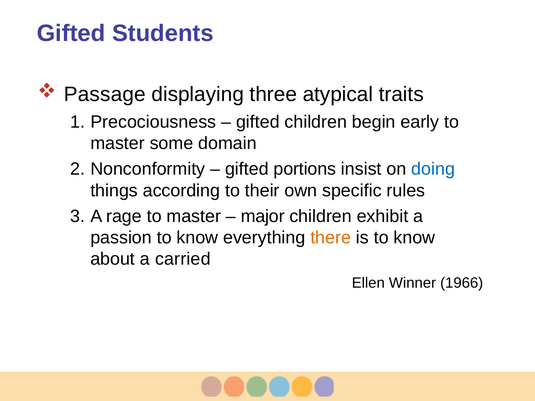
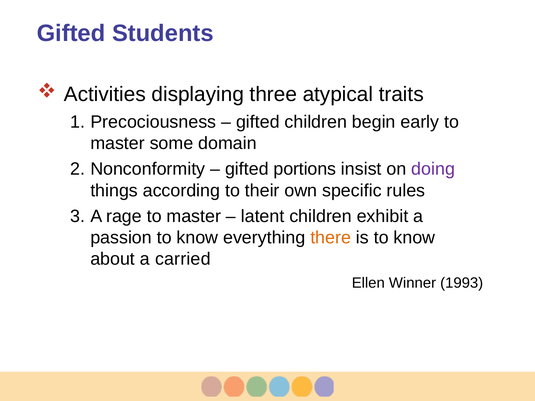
Passage: Passage -> Activities
doing colour: blue -> purple
major: major -> latent
1966: 1966 -> 1993
